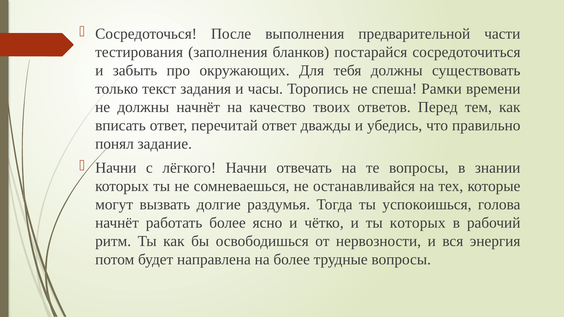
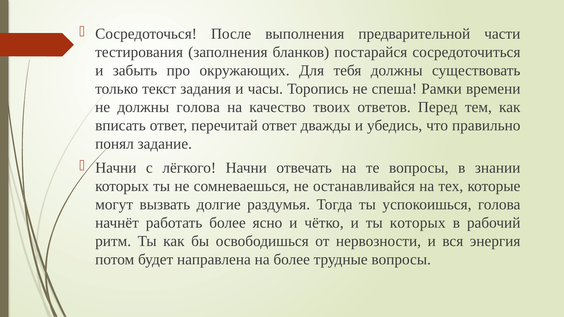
должны начнёт: начнёт -> голова
